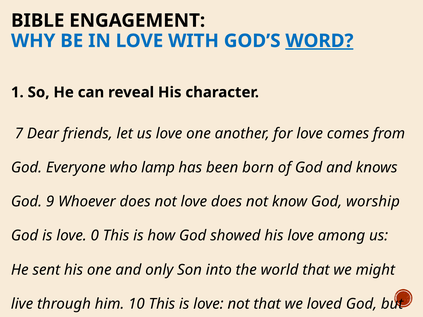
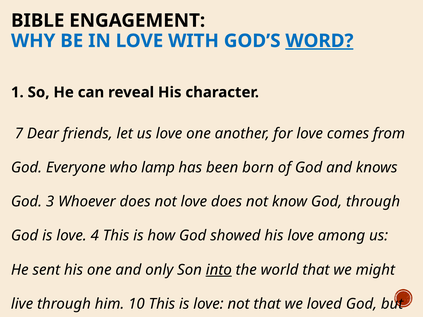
9: 9 -> 3
God worship: worship -> through
0: 0 -> 4
into underline: none -> present
